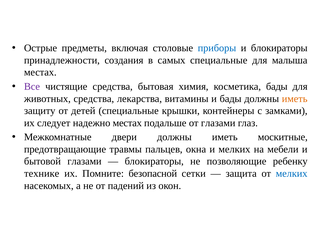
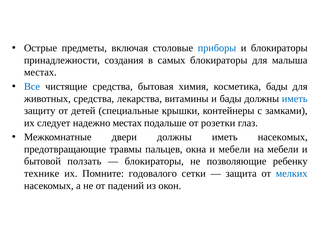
самых специальные: специальные -> блокираторы
Все colour: purple -> blue
иметь at (295, 99) colour: orange -> blue
от глазами: глазами -> розетки
иметь москитные: москитные -> насекомых
и мелких: мелких -> мебели
бытовой глазами: глазами -> ползать
безопасной: безопасной -> годовалого
